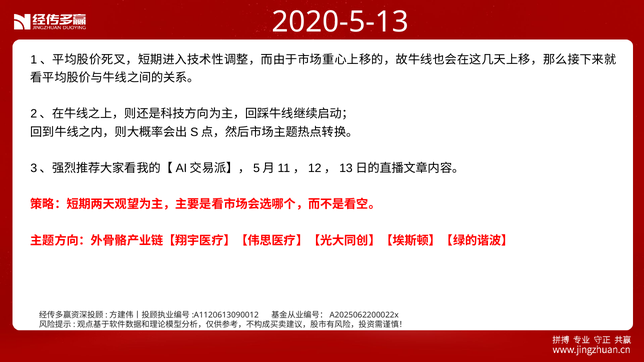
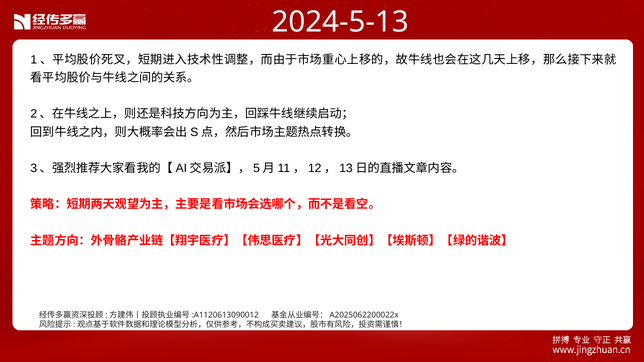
2020-5-13: 2020-5-13 -> 2024-5-13
